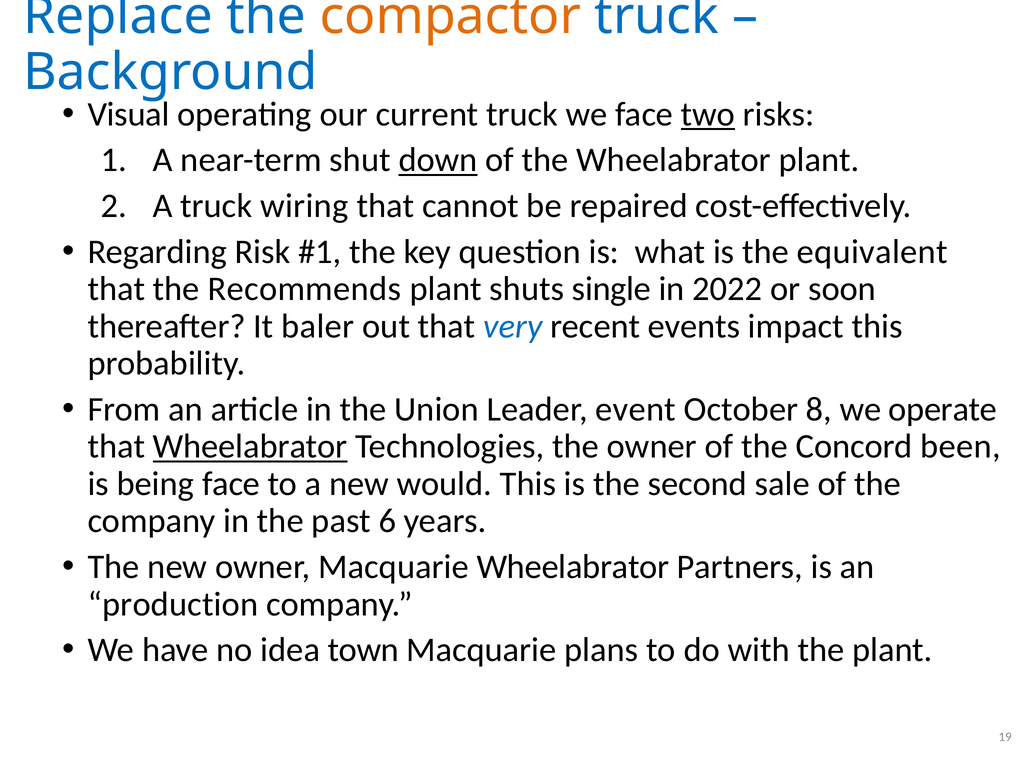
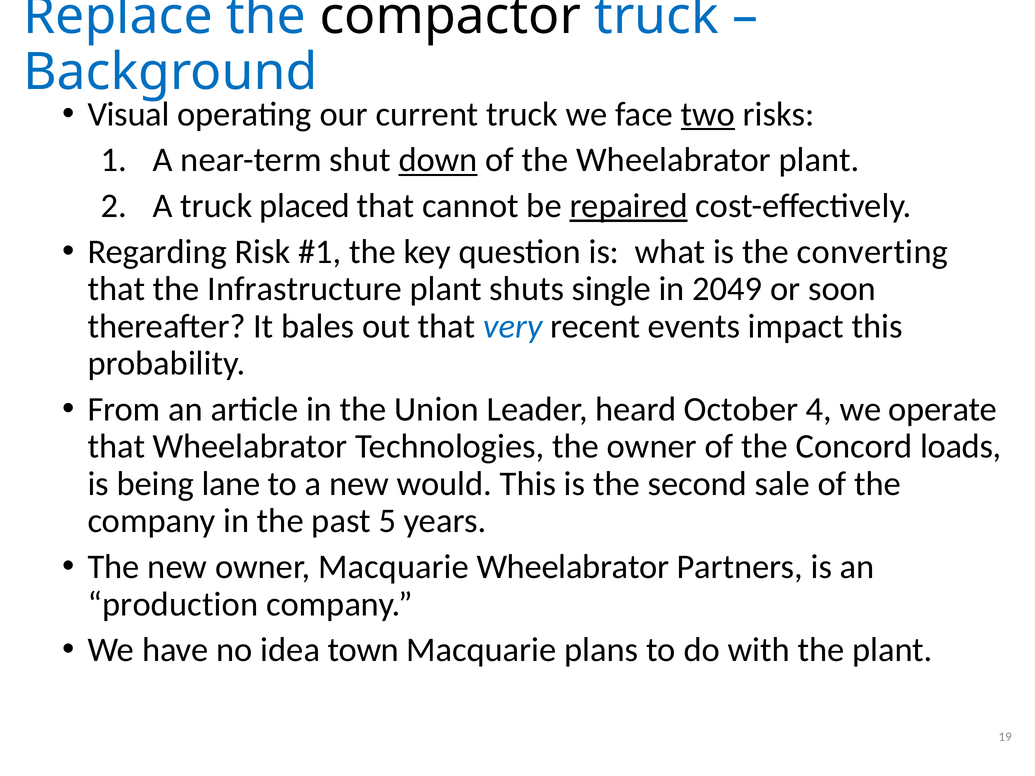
compactor colour: orange -> black
wiring: wiring -> placed
repaired underline: none -> present
equivalent: equivalent -> converting
Recommends: Recommends -> Infrastructure
2022: 2022 -> 2049
baler: baler -> bales
event: event -> heard
8: 8 -> 4
Wheelabrator at (250, 447) underline: present -> none
been: been -> loads
being face: face -> lane
6: 6 -> 5
